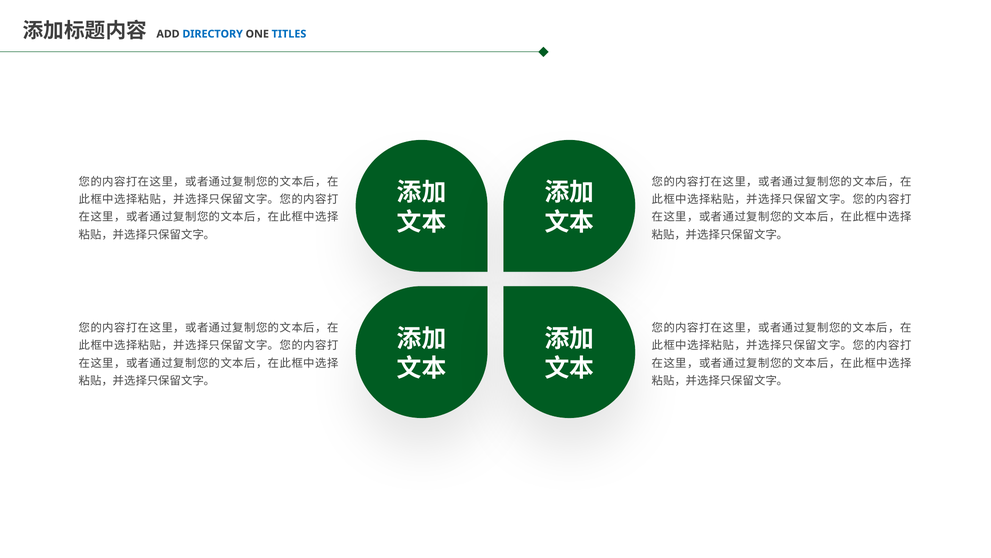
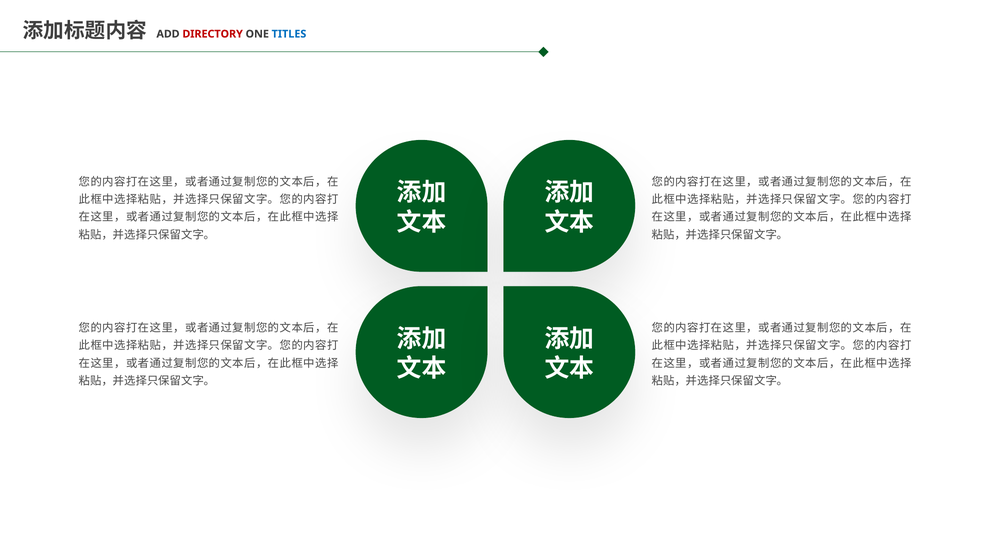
DIRECTORY colour: blue -> red
